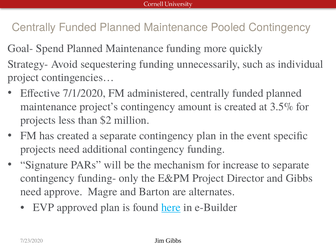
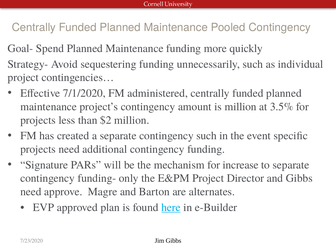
is created: created -> million
contingency plan: plan -> such
